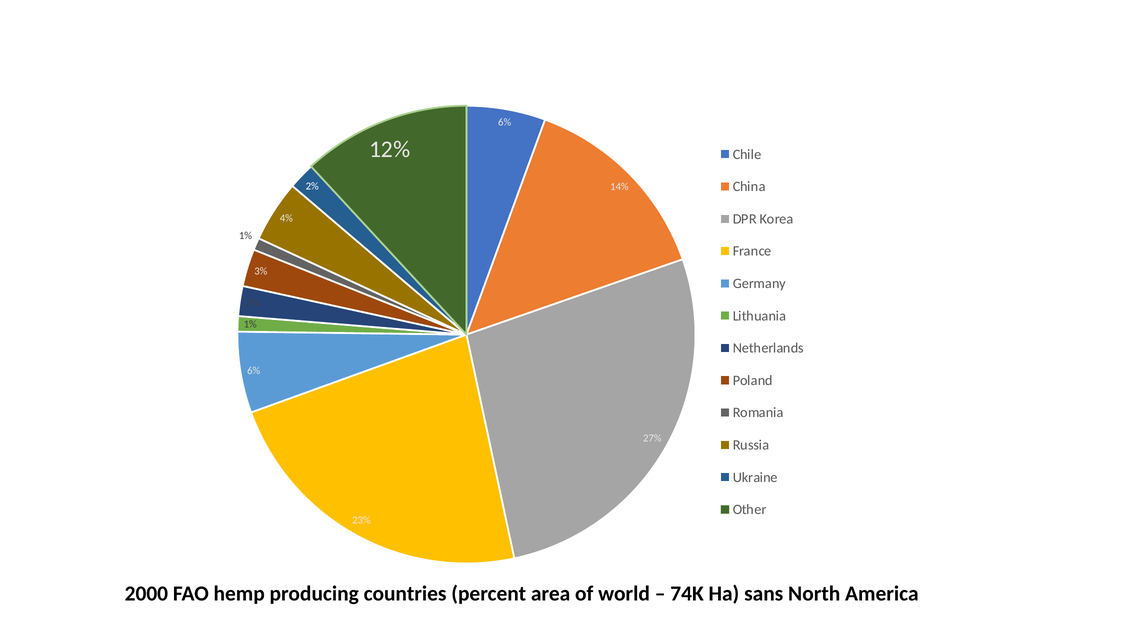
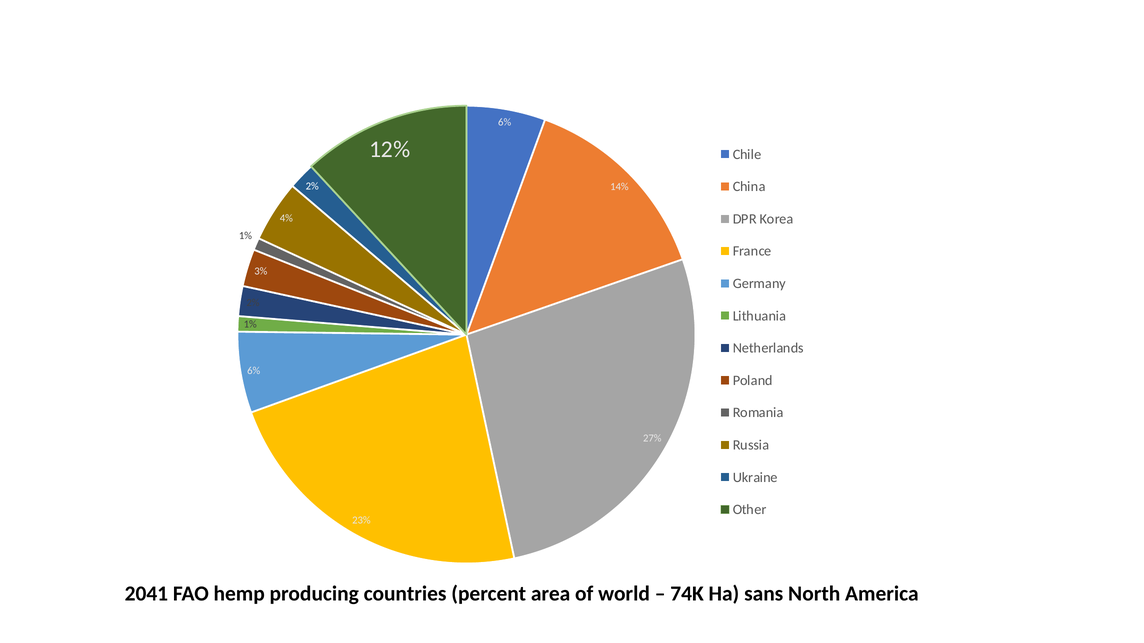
2000: 2000 -> 2041
